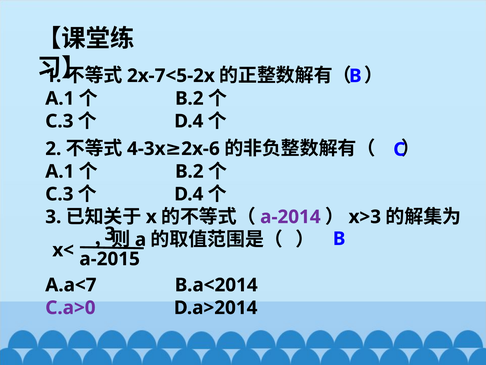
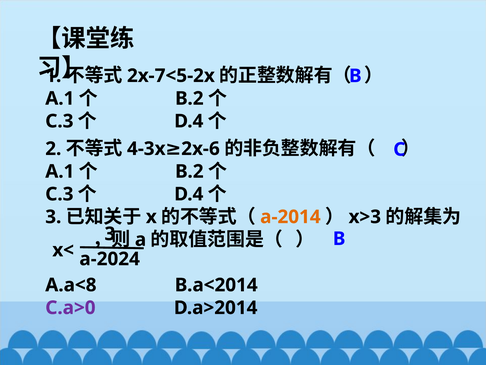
a-2014 colour: purple -> orange
a-2015: a-2015 -> a-2024
A.a<7: A.a<7 -> A.a<8
